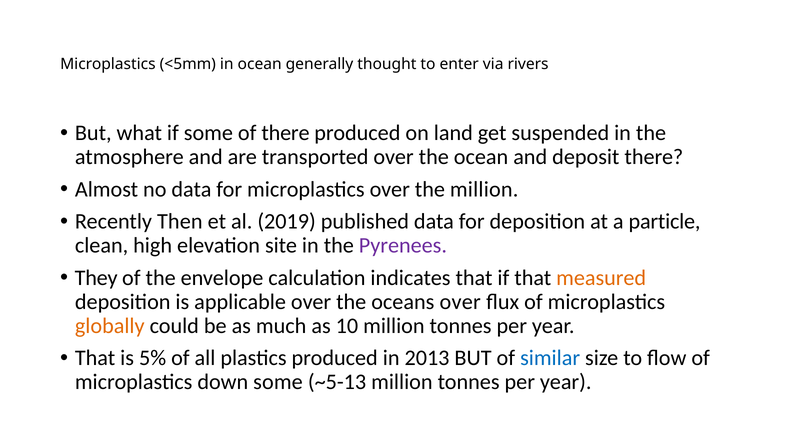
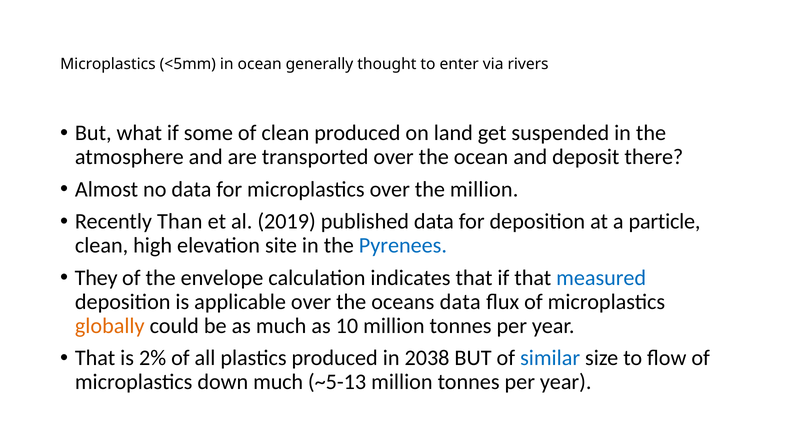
of there: there -> clean
Then: Then -> Than
Pyrenees colour: purple -> blue
measured colour: orange -> blue
oceans over: over -> data
5%: 5% -> 2%
2013: 2013 -> 2038
down some: some -> much
